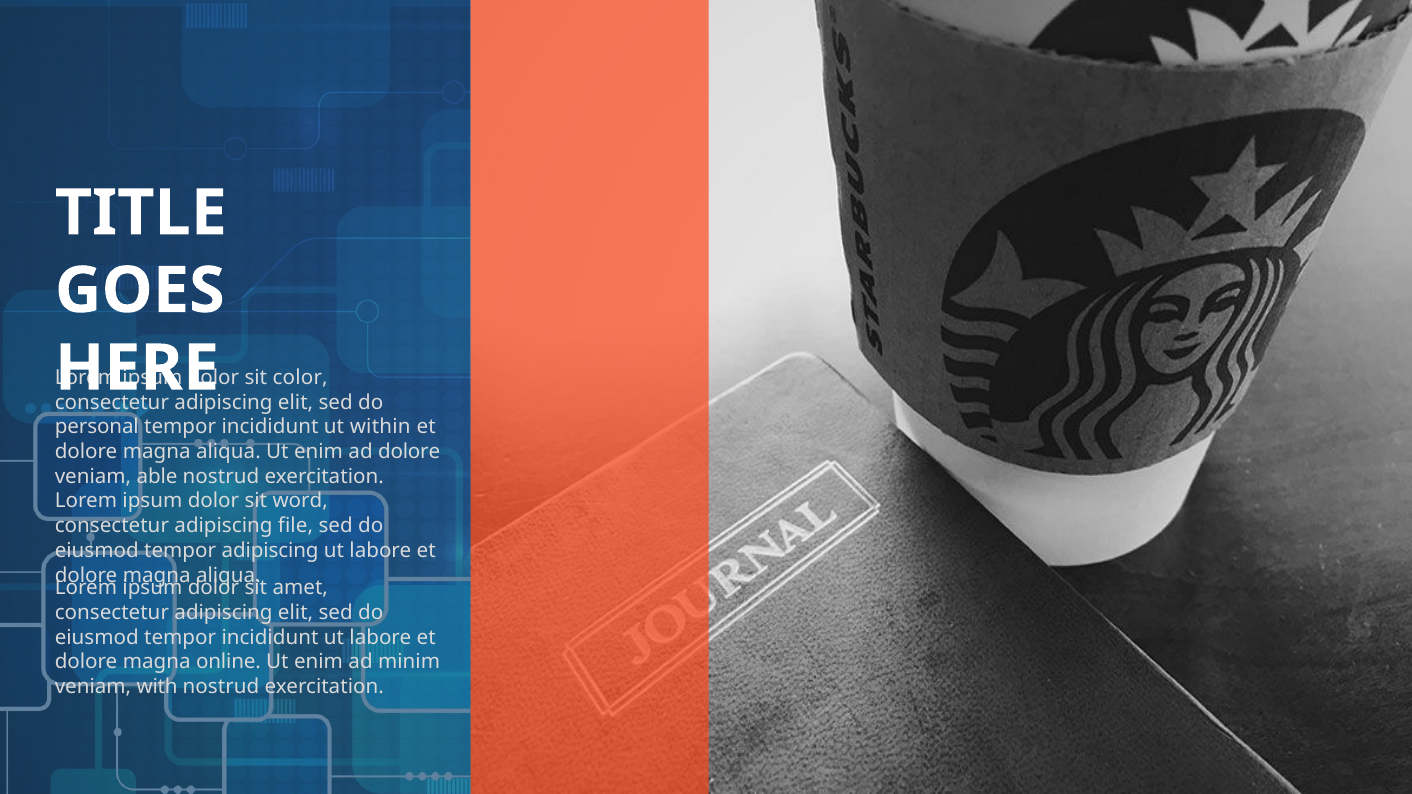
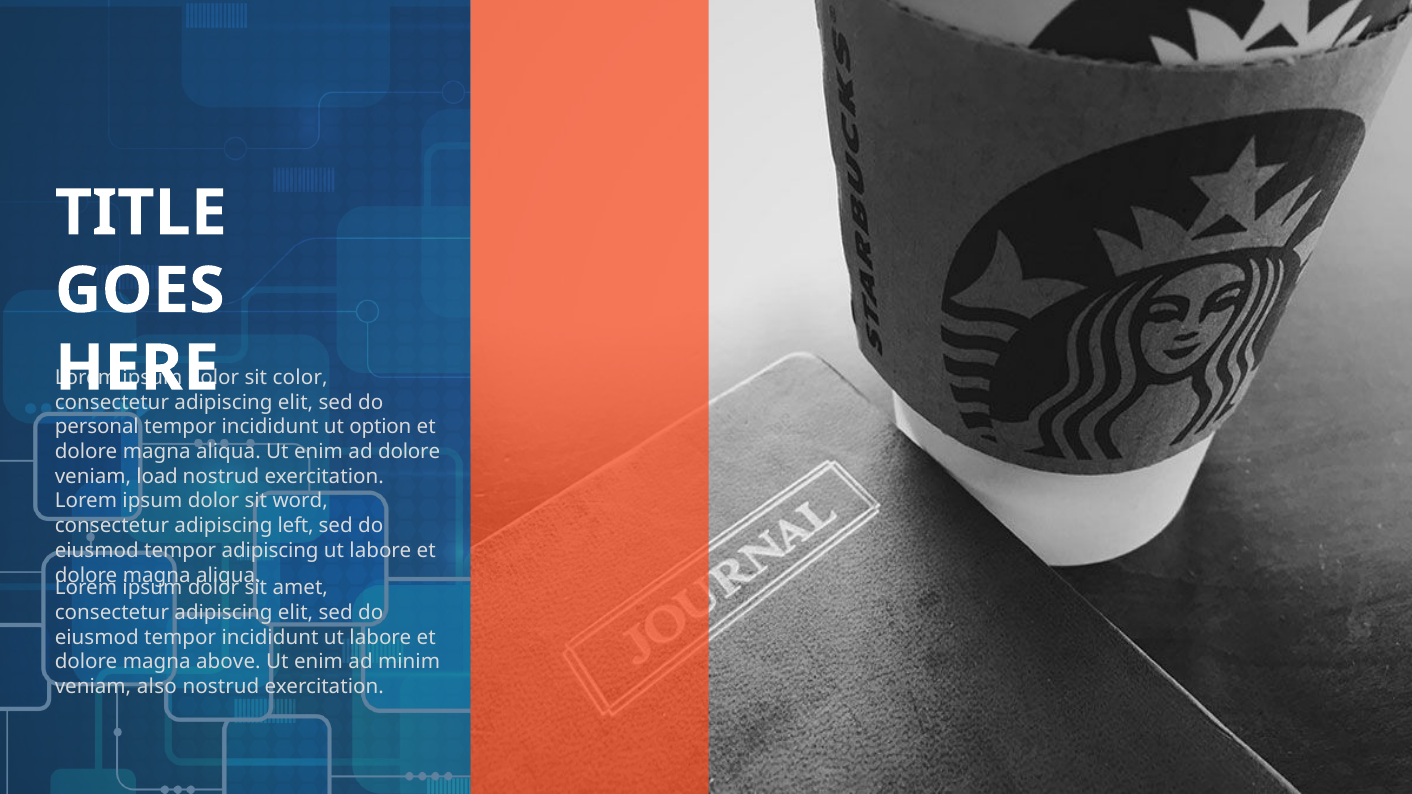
within: within -> option
able: able -> load
file: file -> left
online: online -> above
with: with -> also
